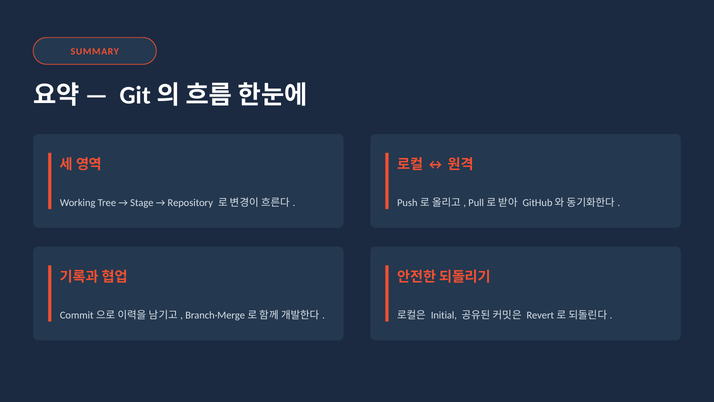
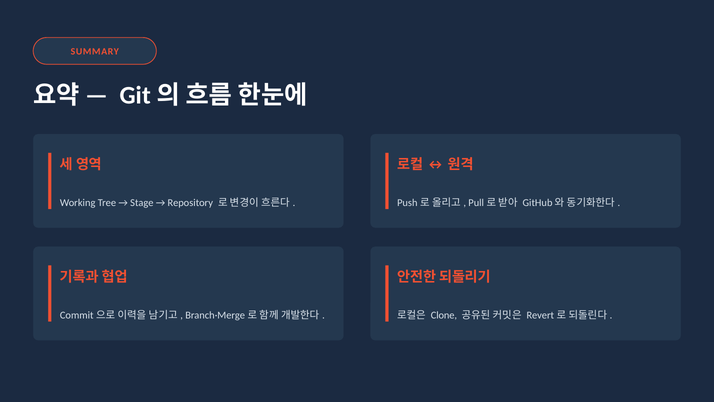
Initial: Initial -> Clone
